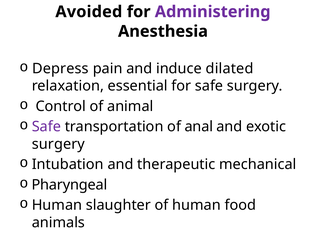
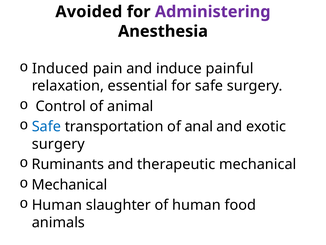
Depress: Depress -> Induced
dilated: dilated -> painful
Safe at (46, 126) colour: purple -> blue
Intubation: Intubation -> Ruminants
Pharyngeal at (69, 184): Pharyngeal -> Mechanical
